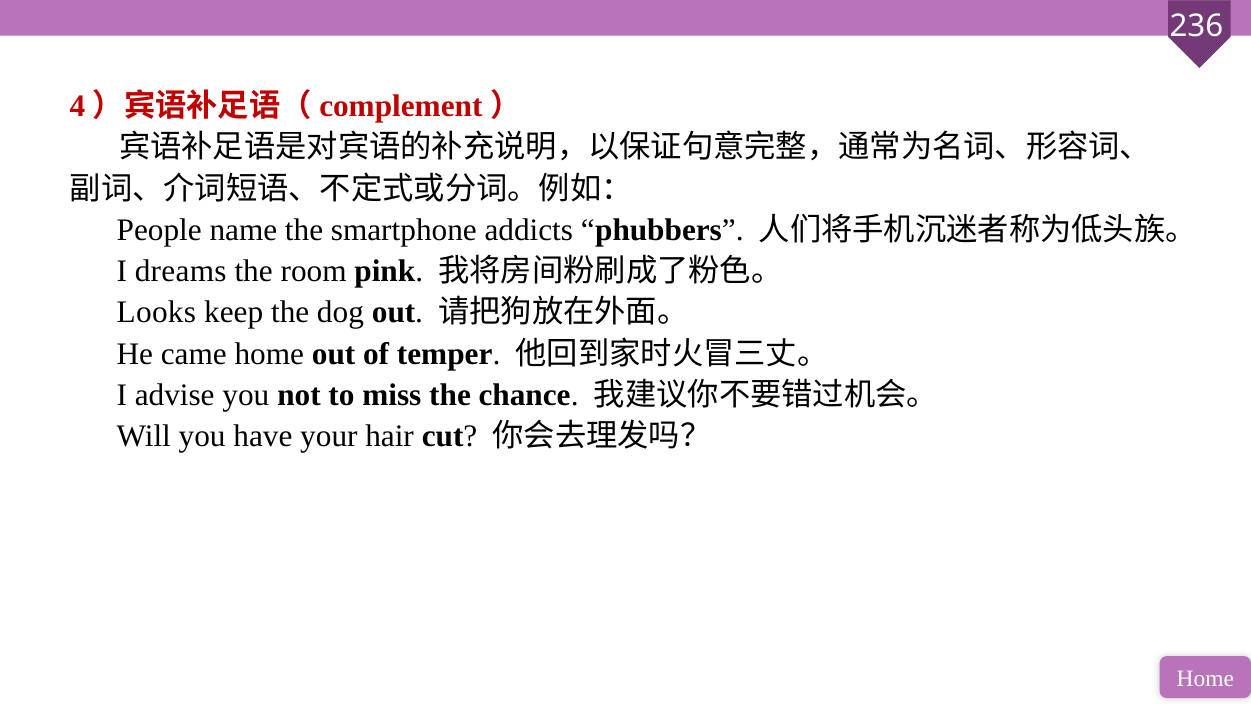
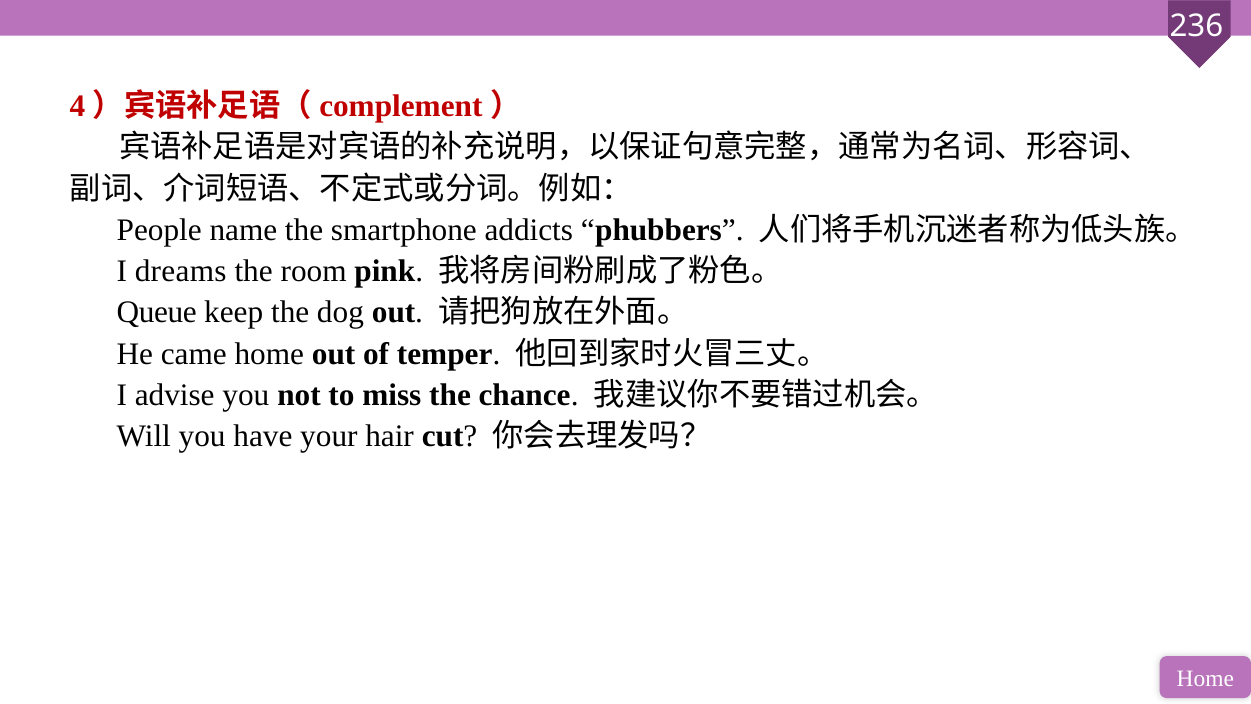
Looks: Looks -> Queue
